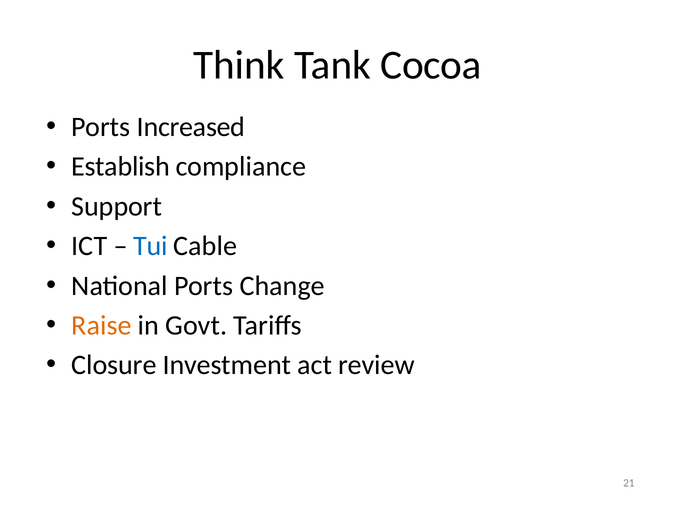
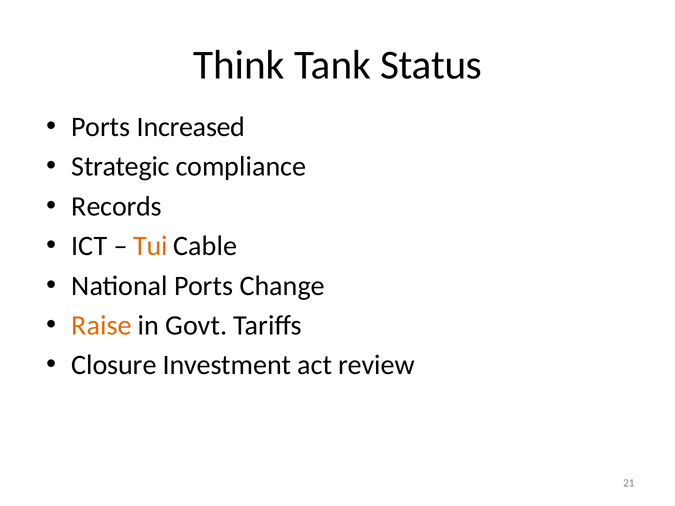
Cocoa: Cocoa -> Status
Establish: Establish -> Strategic
Support: Support -> Records
Tui colour: blue -> orange
